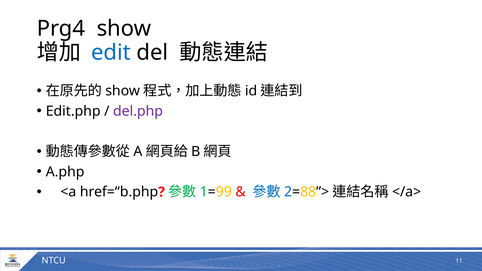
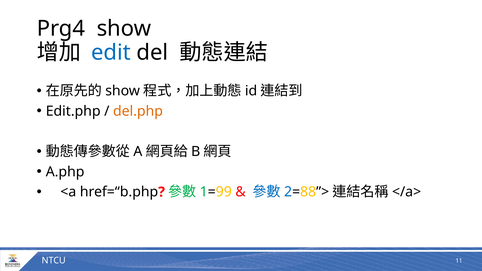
del.php colour: purple -> orange
